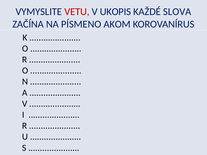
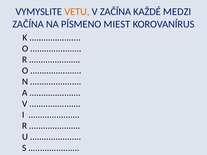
VETU colour: red -> orange
V UKOPIS: UKOPIS -> ZAČÍNA
SLOVA: SLOVA -> MEDZI
AKOM: AKOM -> MIEST
